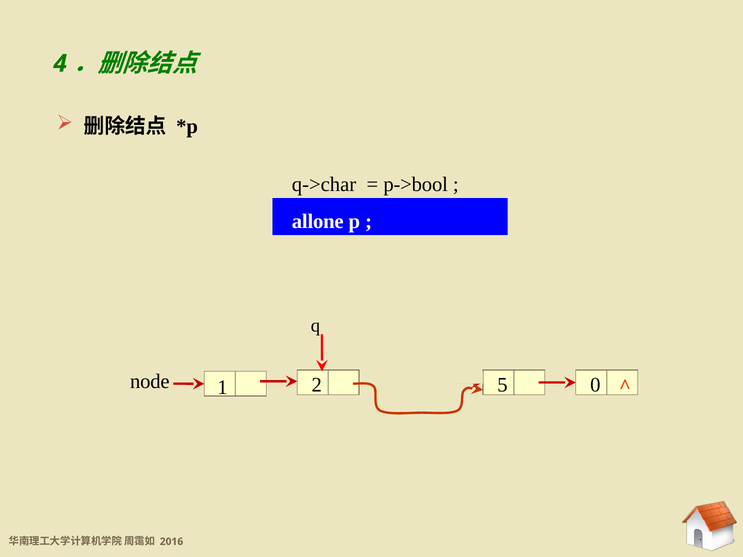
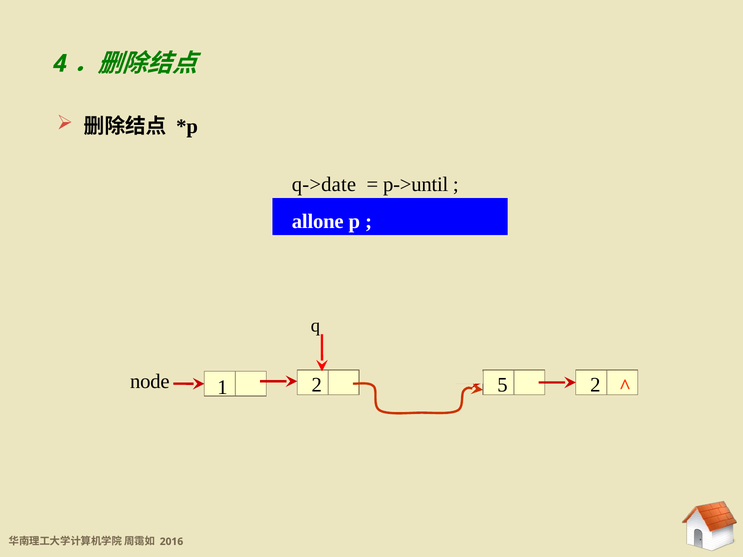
q->char: q->char -> q->date
p->bool: p->bool -> p->until
5 0: 0 -> 2
